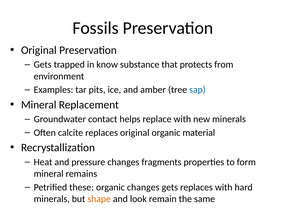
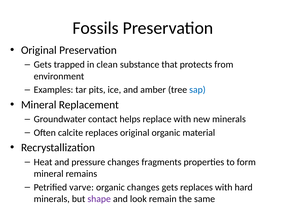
know: know -> clean
these: these -> varve
shape colour: orange -> purple
